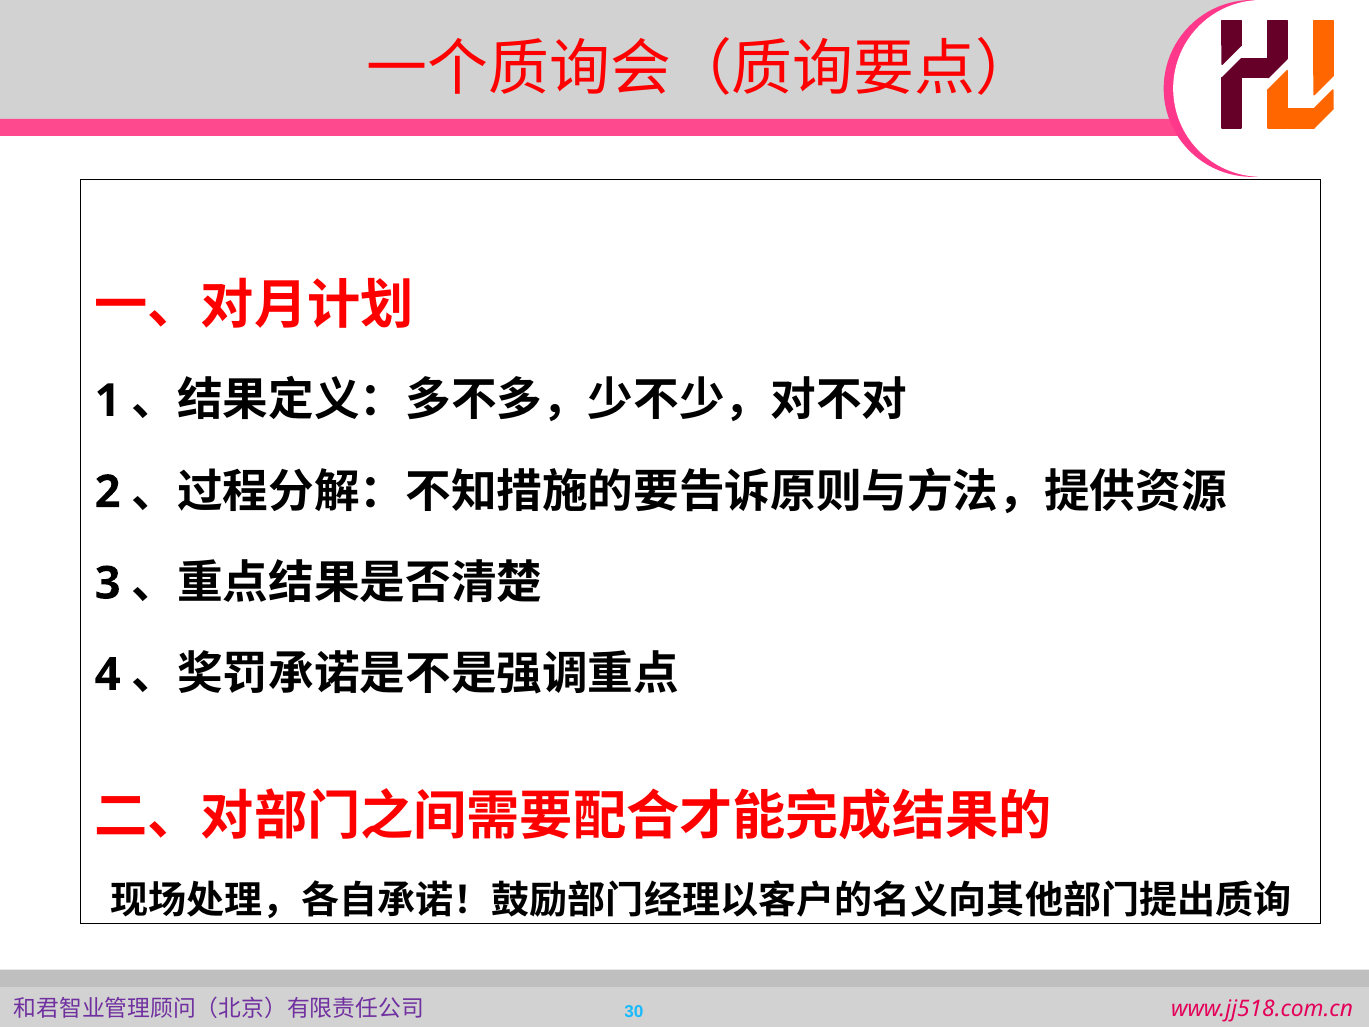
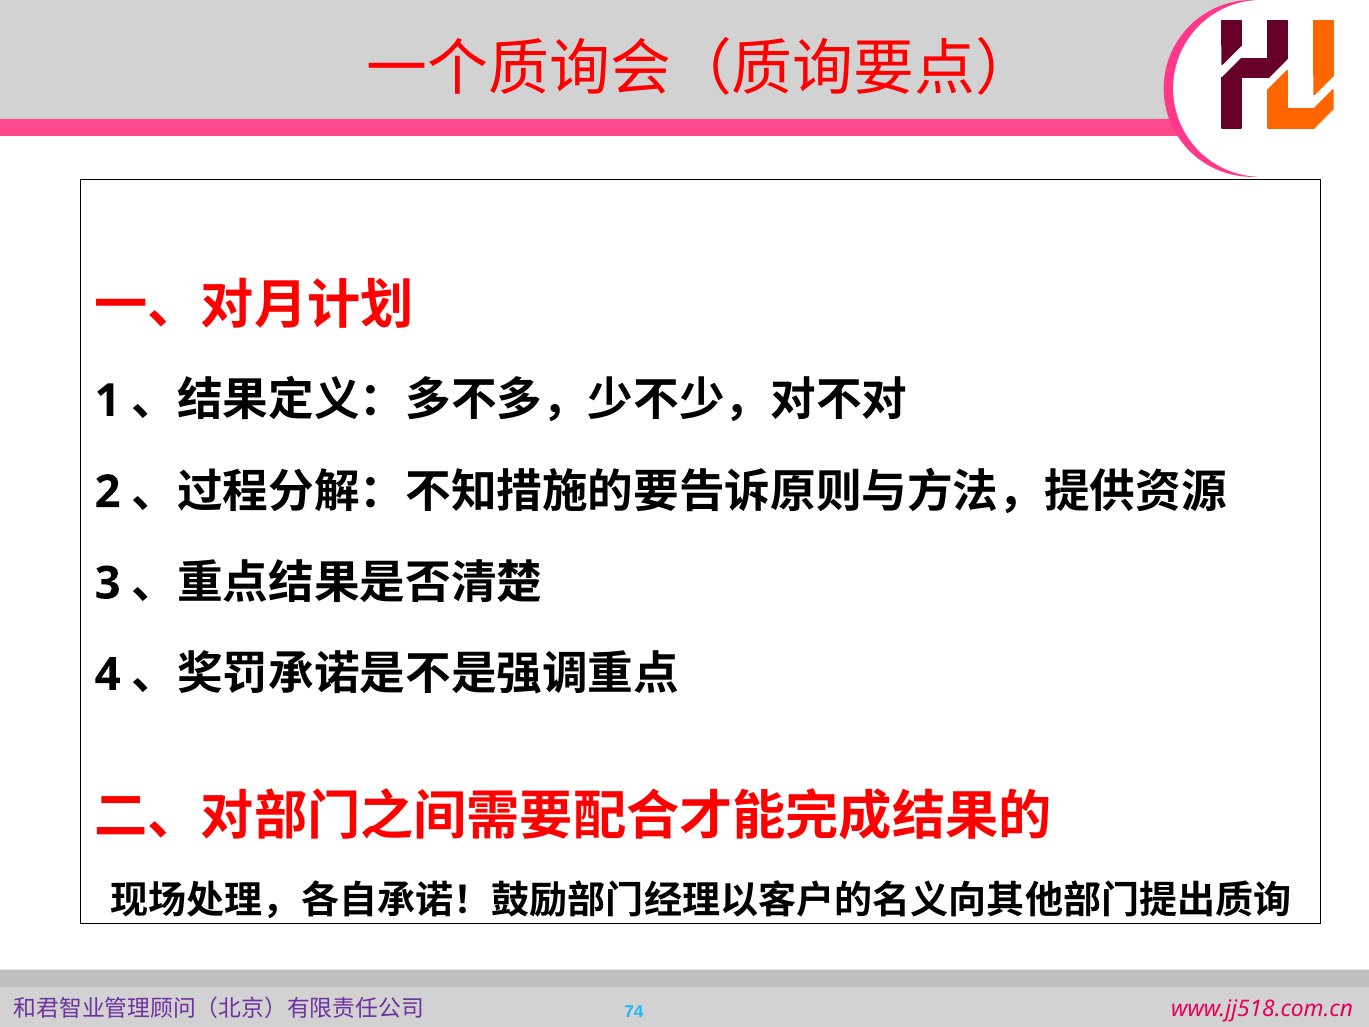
30: 30 -> 74
